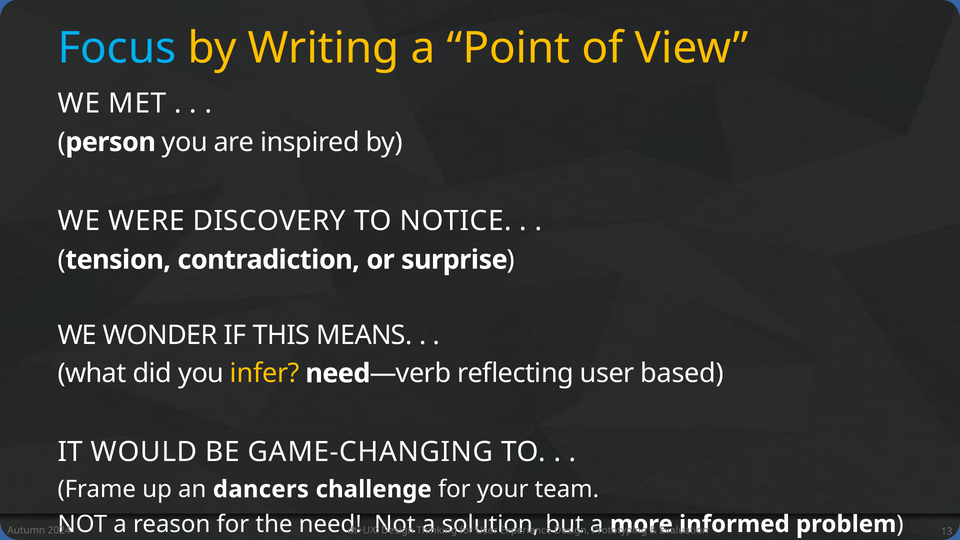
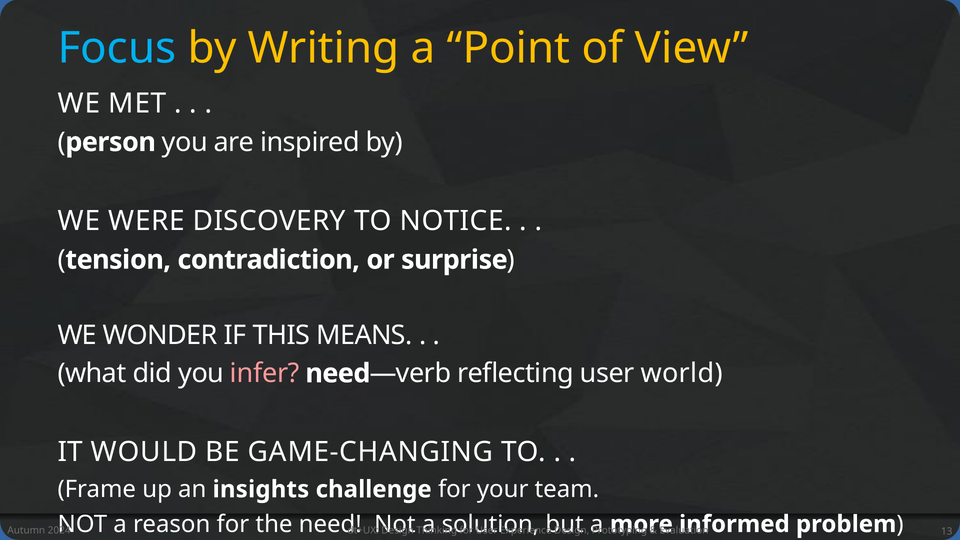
infer colour: yellow -> pink
based: based -> world
dancers: dancers -> insights
